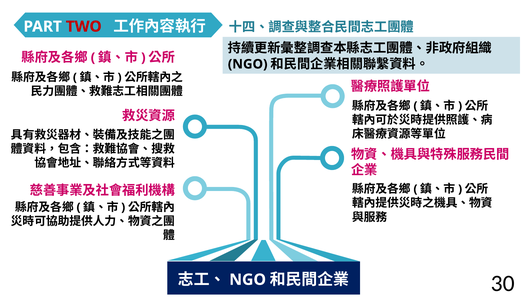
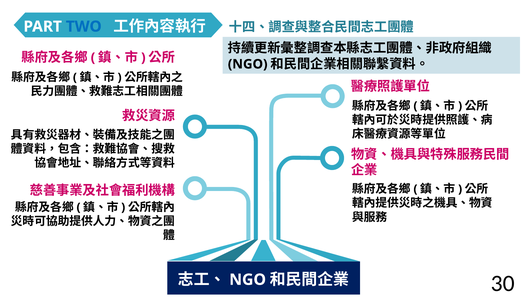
TWO colour: red -> blue
